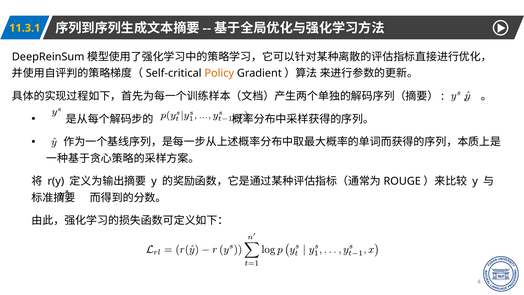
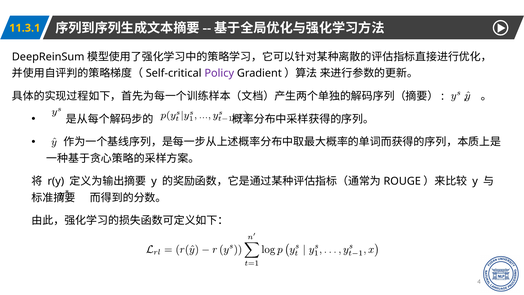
Policy colour: orange -> purple
